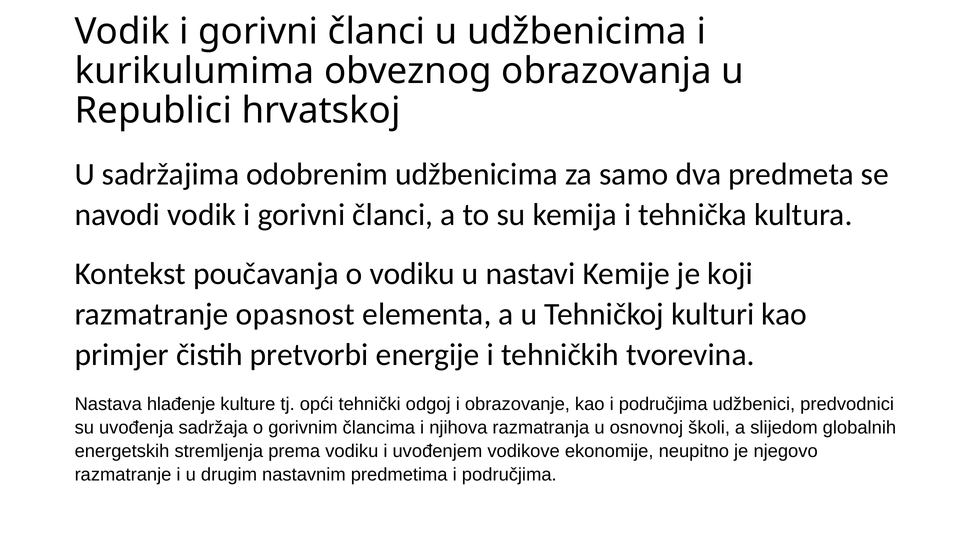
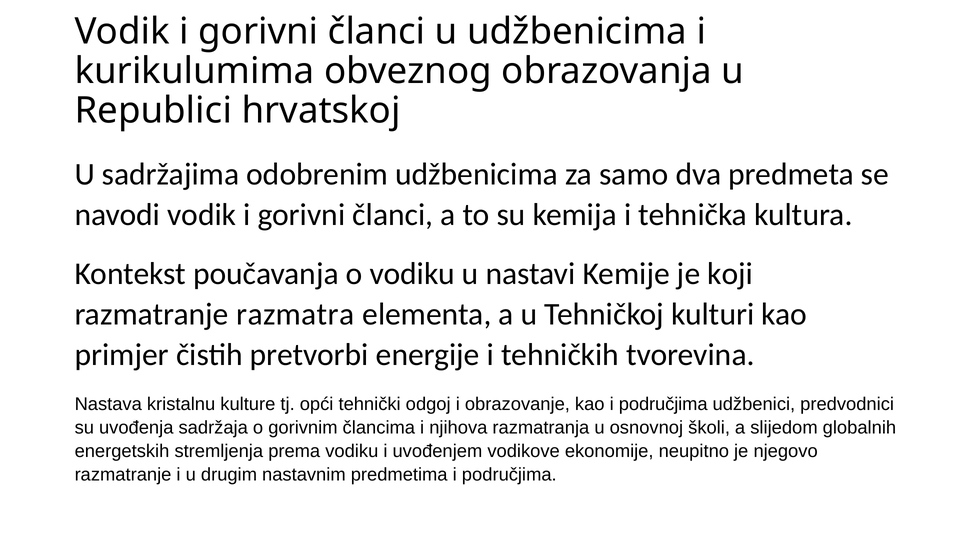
opasnost: opasnost -> razmatra
hlađenje: hlađenje -> kristalnu
